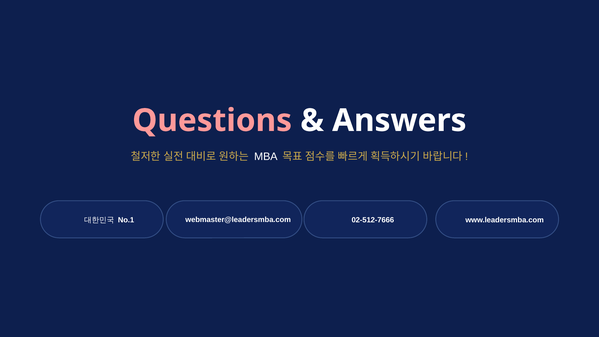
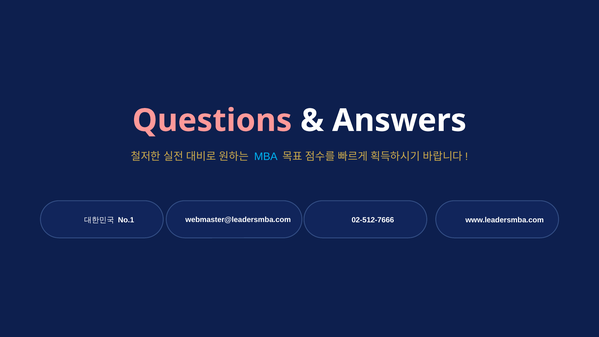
MBA colour: white -> light blue
